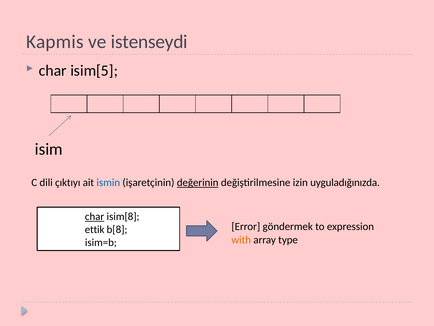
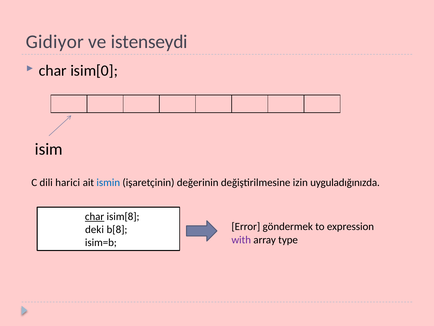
Kapmis: Kapmis -> Gidiyor
isim[5: isim[5 -> isim[0
çıktıyı: çıktıyı -> harici
değerinin underline: present -> none
ettik: ettik -> deki
with colour: orange -> purple
